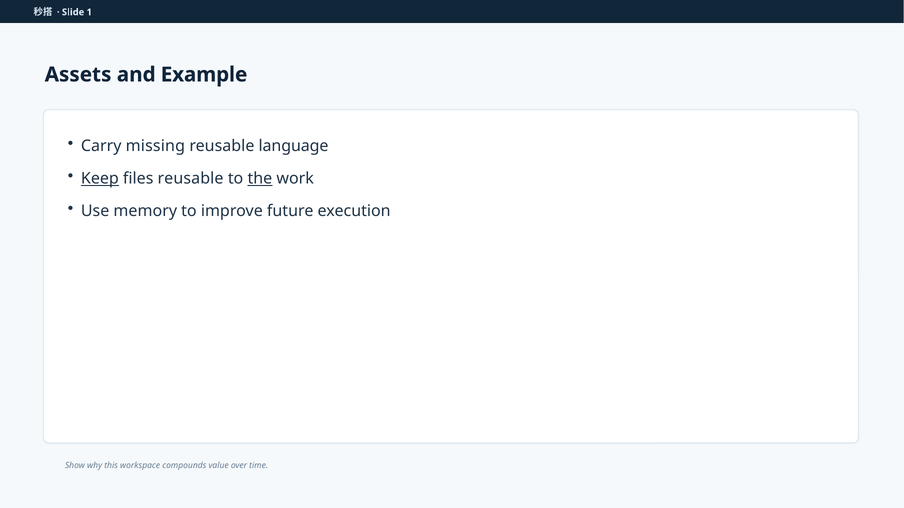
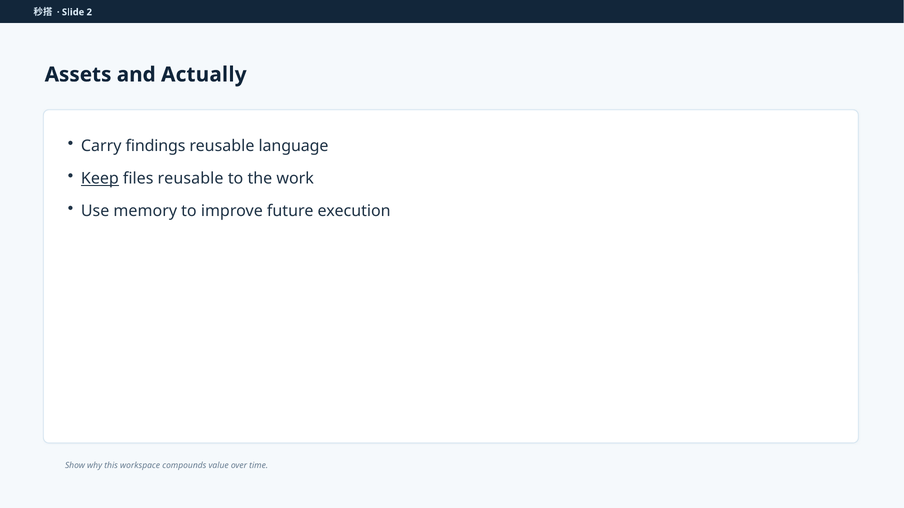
1: 1 -> 2
Example: Example -> Actually
missing: missing -> findings
the underline: present -> none
